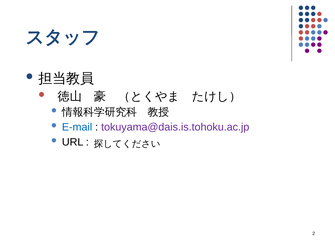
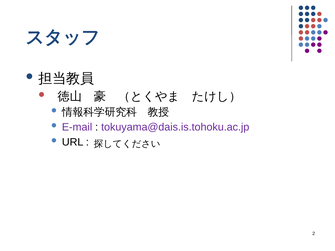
E-mail colour: blue -> purple
